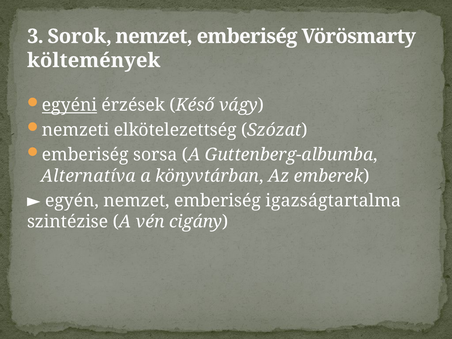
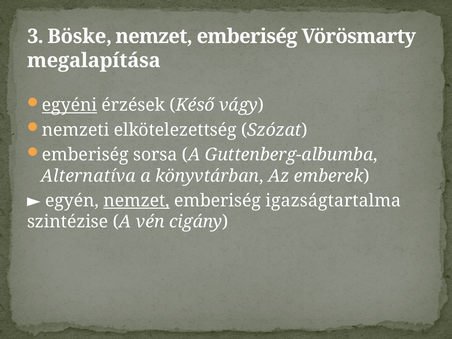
Sorok: Sorok -> Böske
költemények: költemények -> megalapítása
nemzet at (137, 201) underline: none -> present
